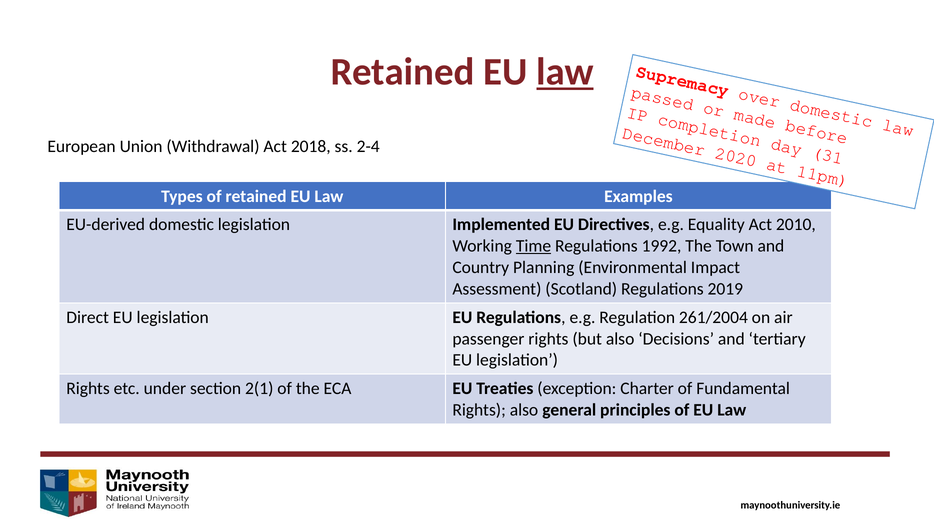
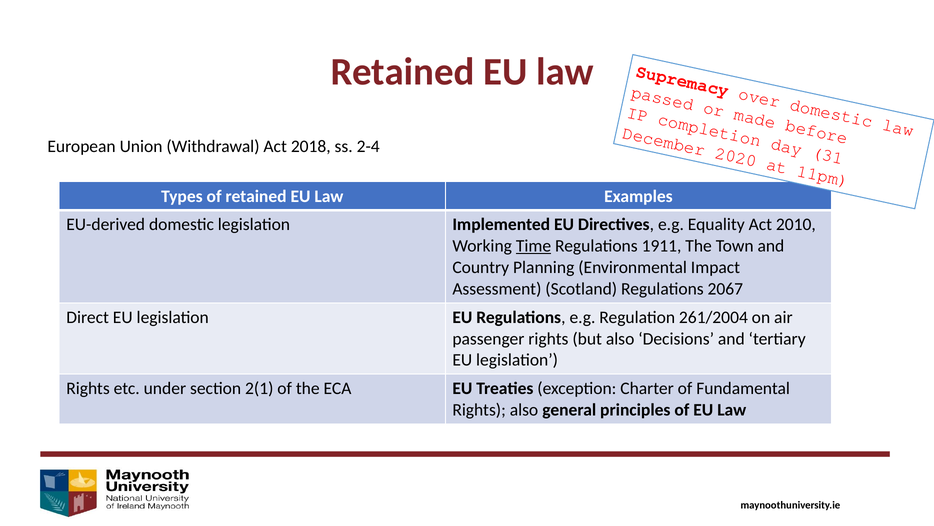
law at (565, 72) underline: present -> none
1992: 1992 -> 1911
2019: 2019 -> 2067
